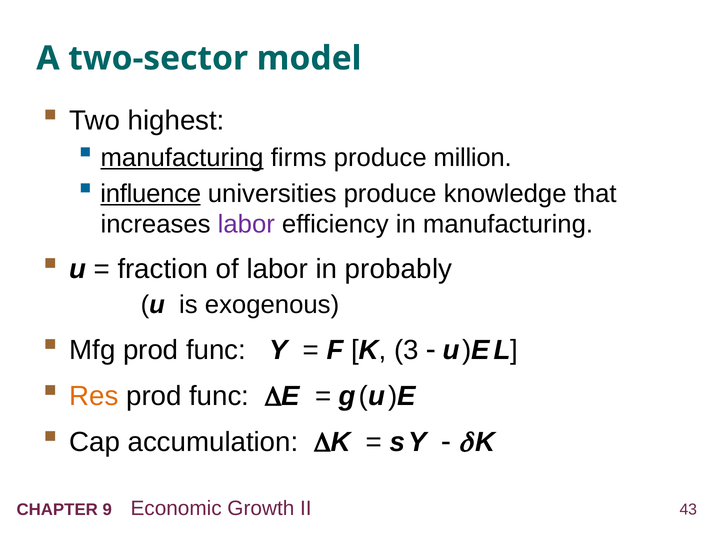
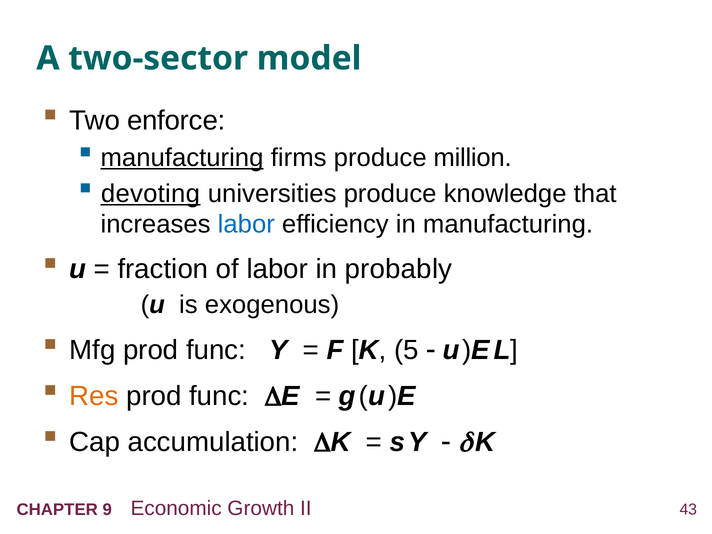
highest: highest -> enforce
influence: influence -> devoting
labor at (246, 224) colour: purple -> blue
3: 3 -> 5
